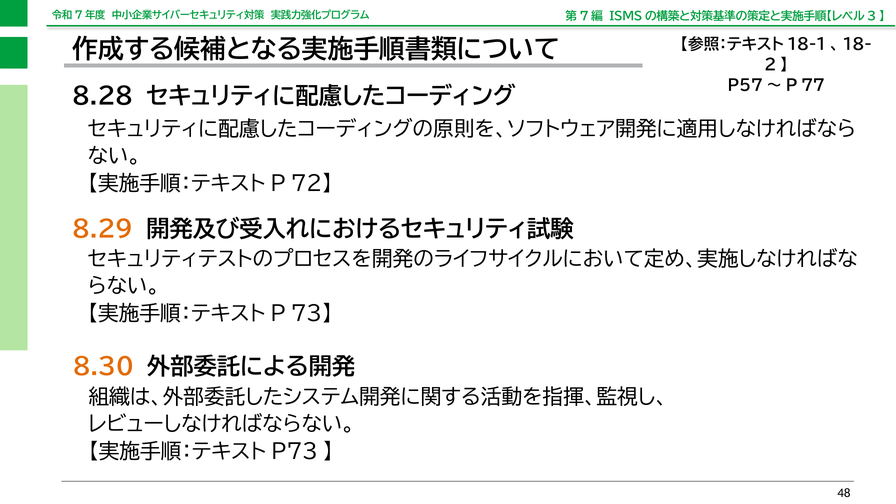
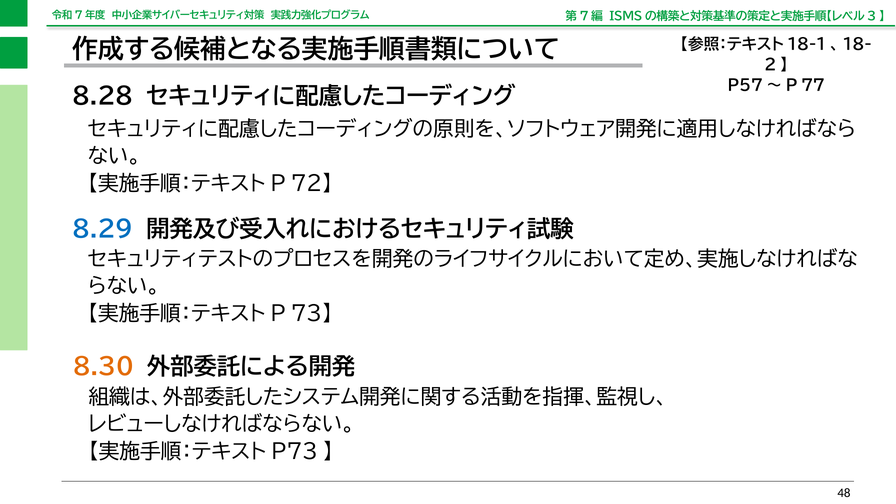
8.29 colour: orange -> blue
